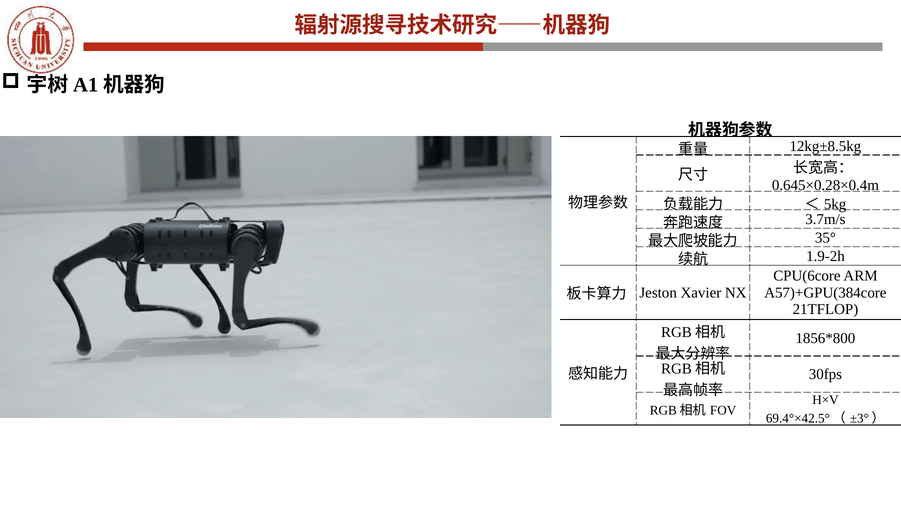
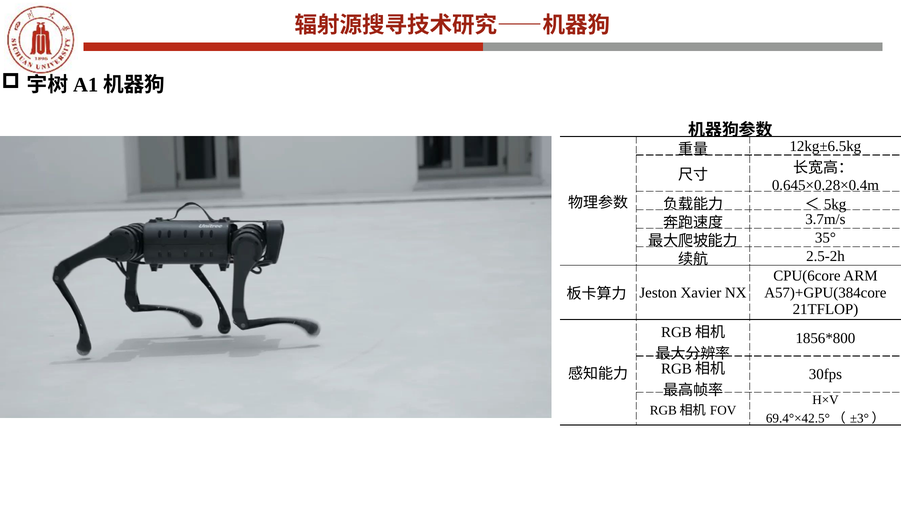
12kg±8.5kg: 12kg±8.5kg -> 12kg±6.5kg
1.9-2h: 1.9-2h -> 2.5-2h
